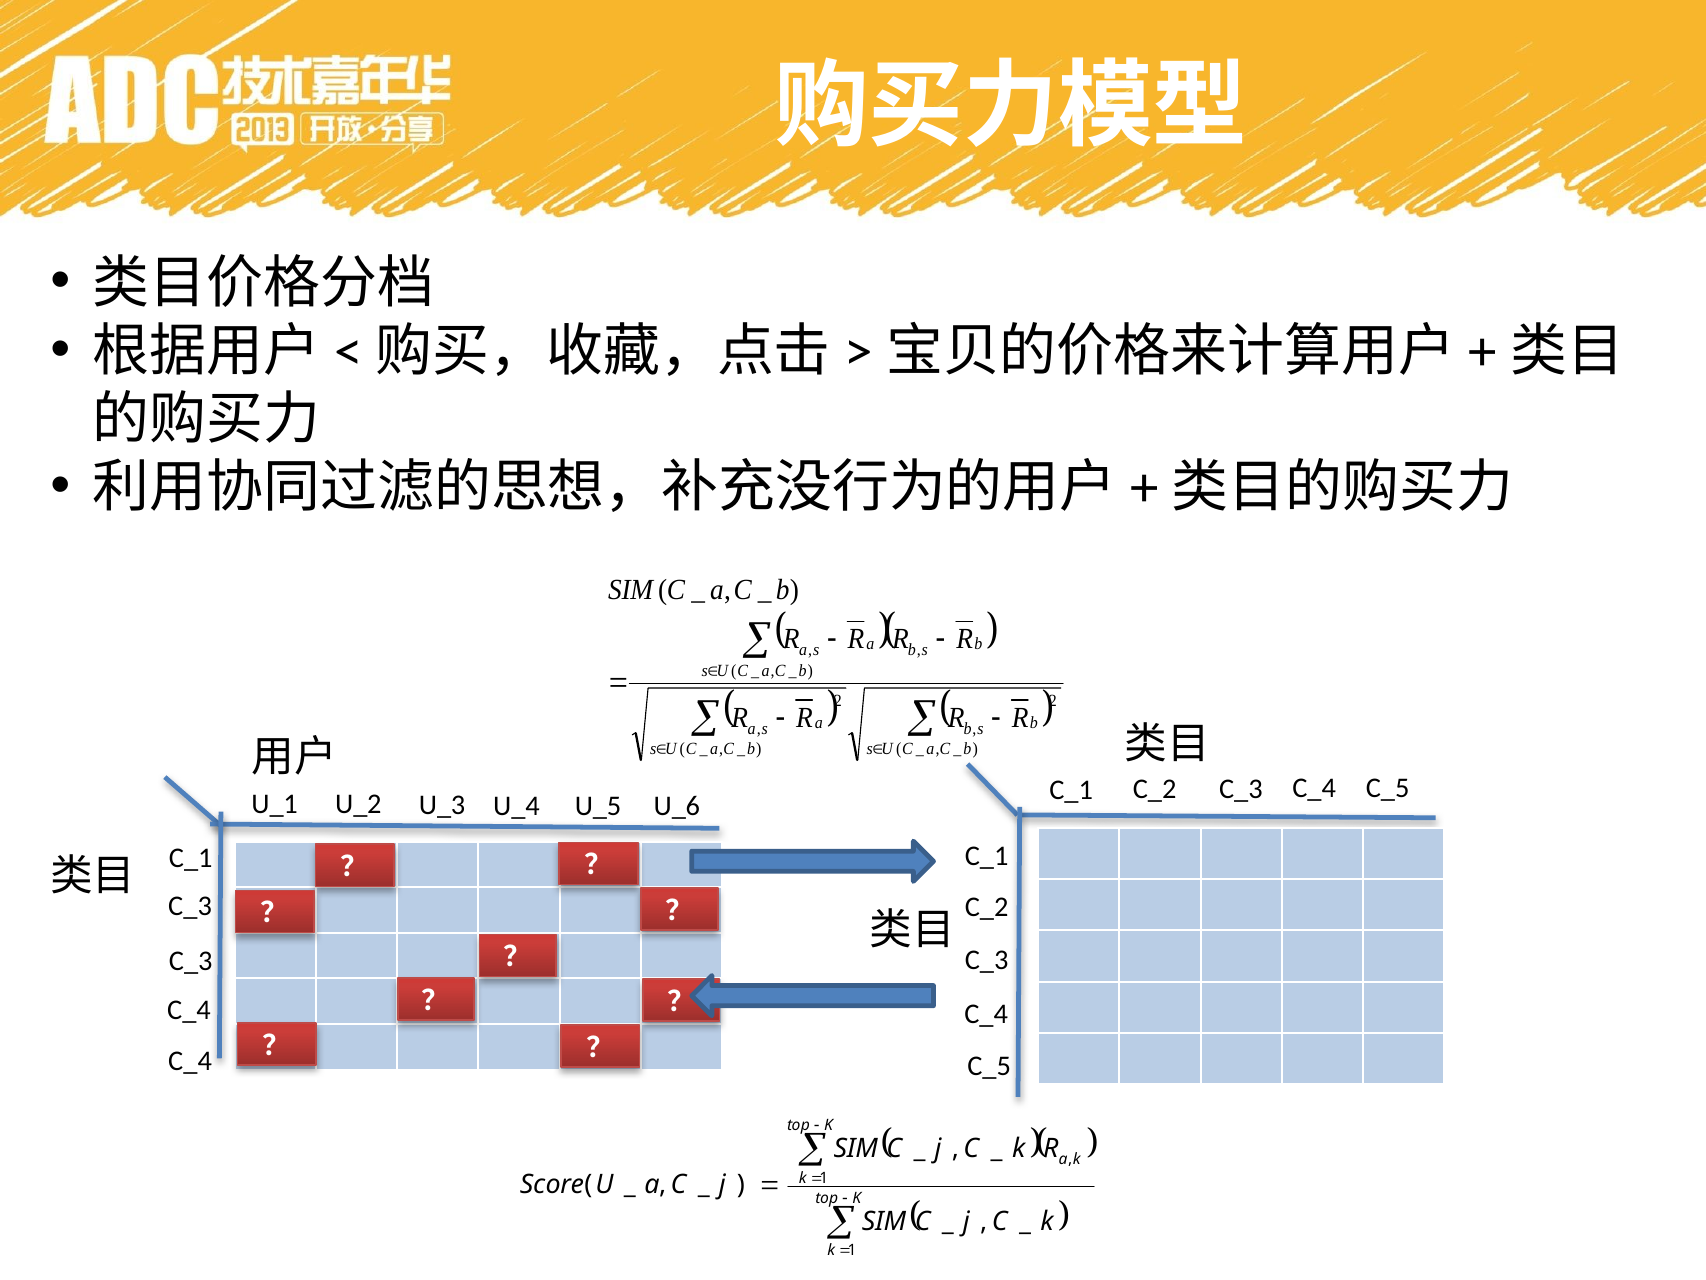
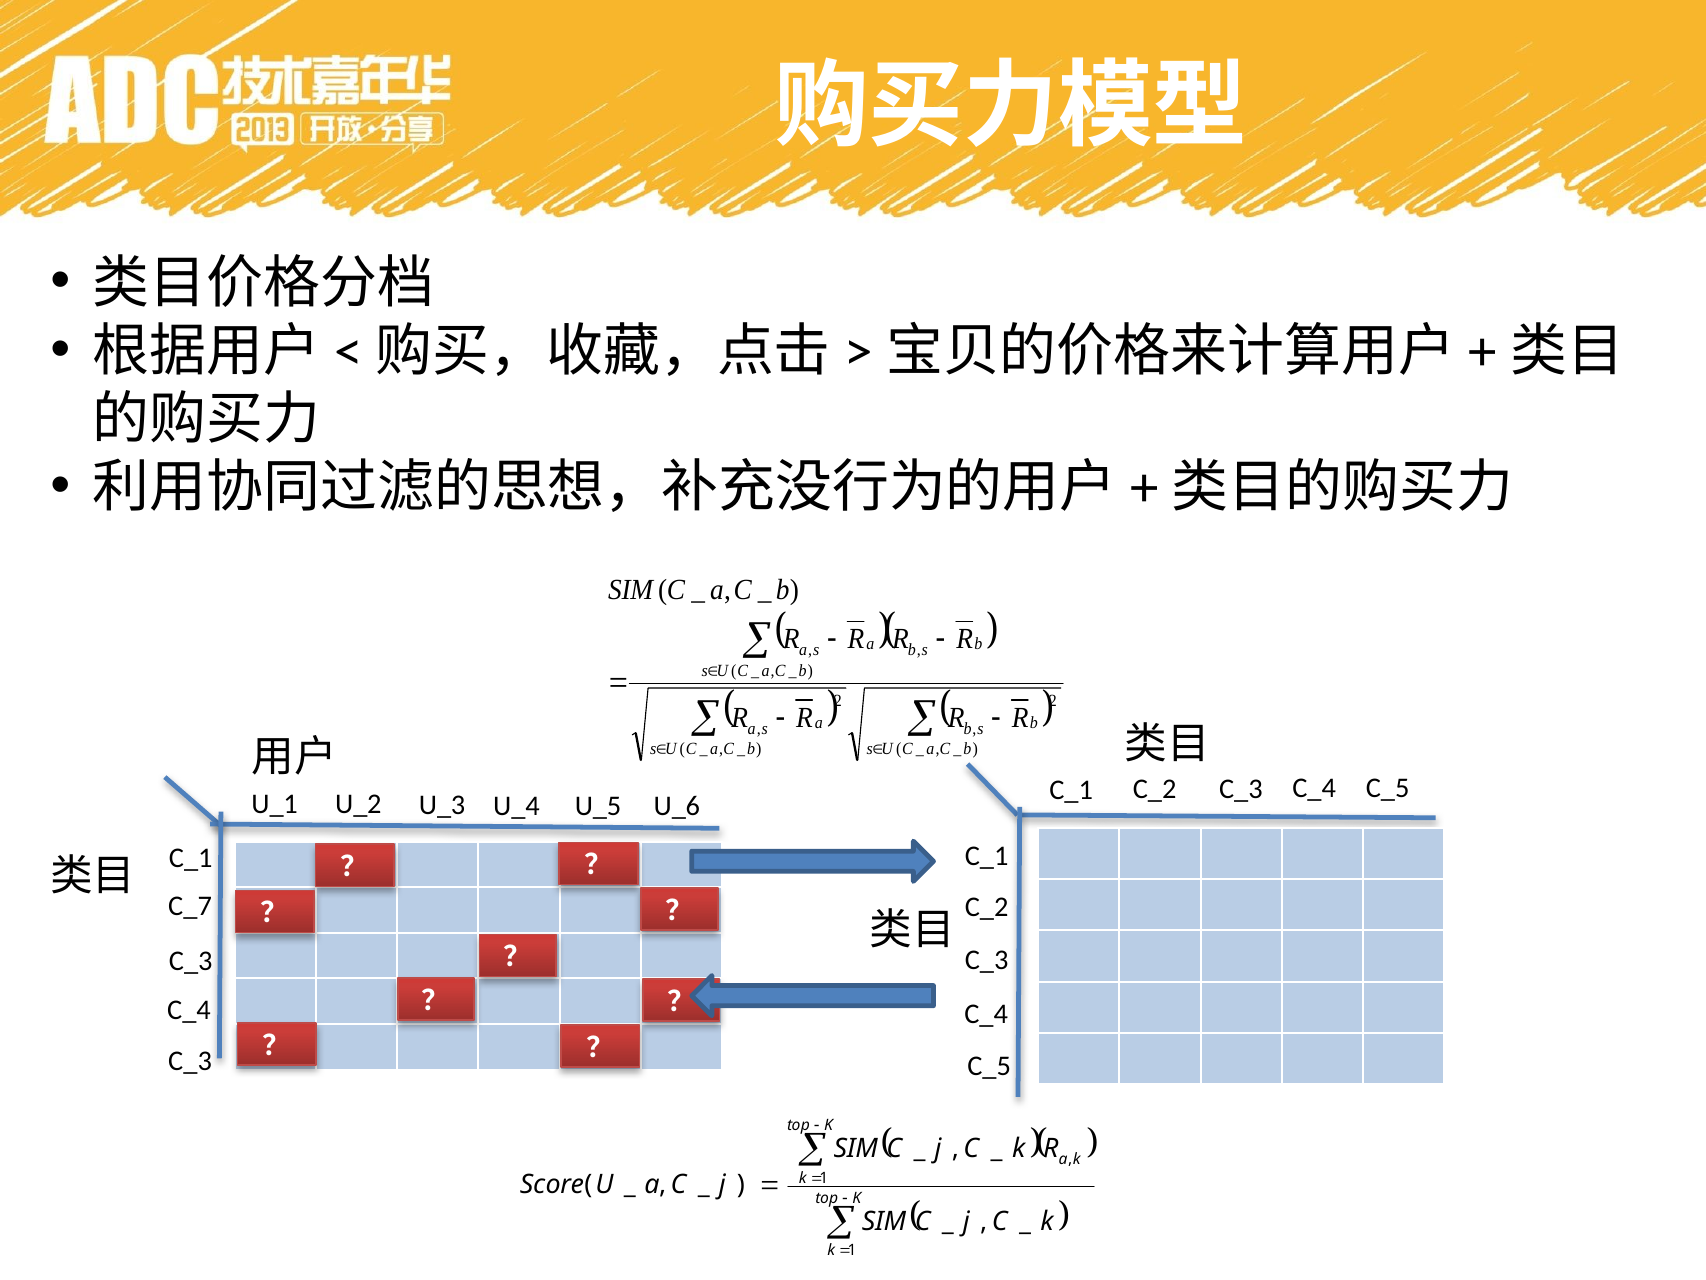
C_3 at (190, 906): C_3 -> C_7
C_4 at (190, 1060): C_4 -> C_3
